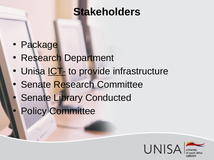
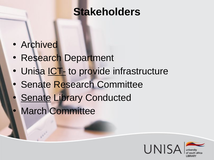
Package: Package -> Archived
Senate at (36, 98) underline: none -> present
Policy: Policy -> March
